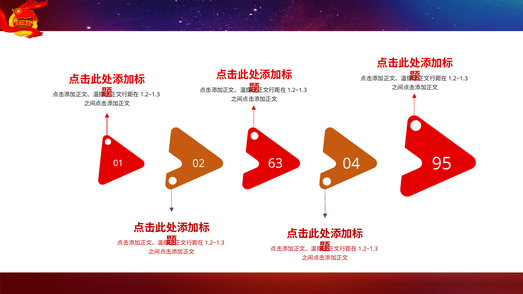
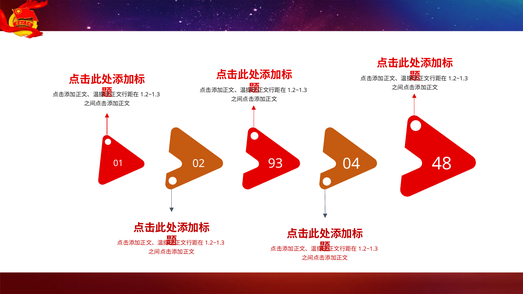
63: 63 -> 93
95: 95 -> 48
